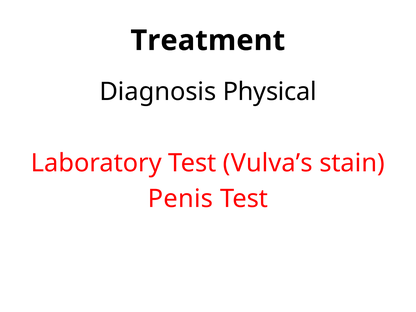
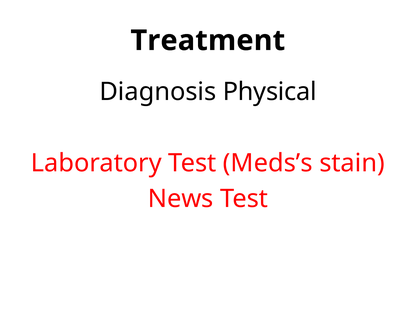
Vulva’s: Vulva’s -> Meds’s
Penis: Penis -> News
